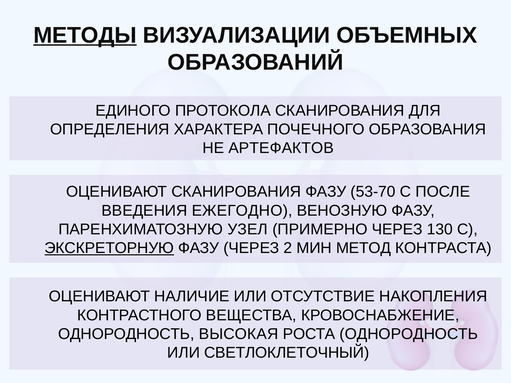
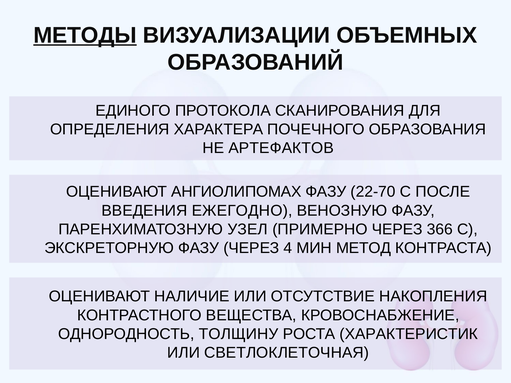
ОЦЕНИВАЮТ СКАНИРОВАНИЯ: СКАНИРОВАНИЯ -> АНГИОЛИПОМАХ
53-70: 53-70 -> 22-70
130: 130 -> 366
ЭКСКРЕТОРНУЮ underline: present -> none
2: 2 -> 4
ВЫСОКАЯ: ВЫСОКАЯ -> ТОЛЩИНУ
РОСТА ОДНОРОДНОСТЬ: ОДНОРОДНОСТЬ -> ХАРАКТЕРИСТИК
СВЕТЛОКЛЕТОЧНЫЙ: СВЕТЛОКЛЕТОЧНЫЙ -> СВЕТЛОКЛЕТОЧНАЯ
